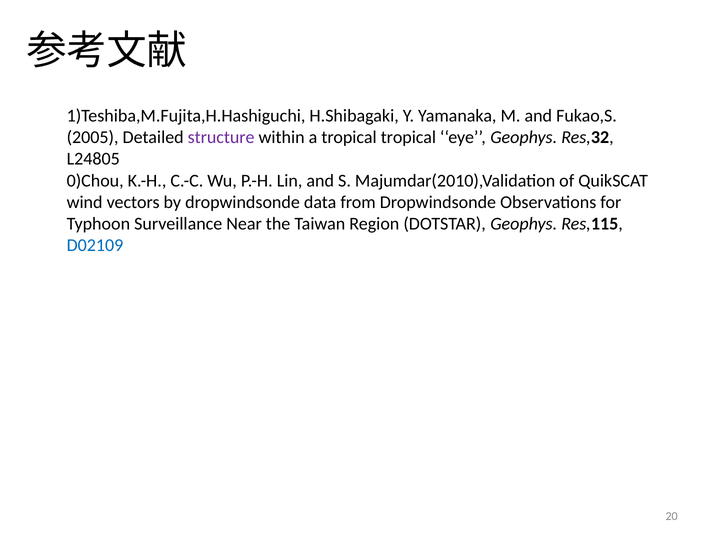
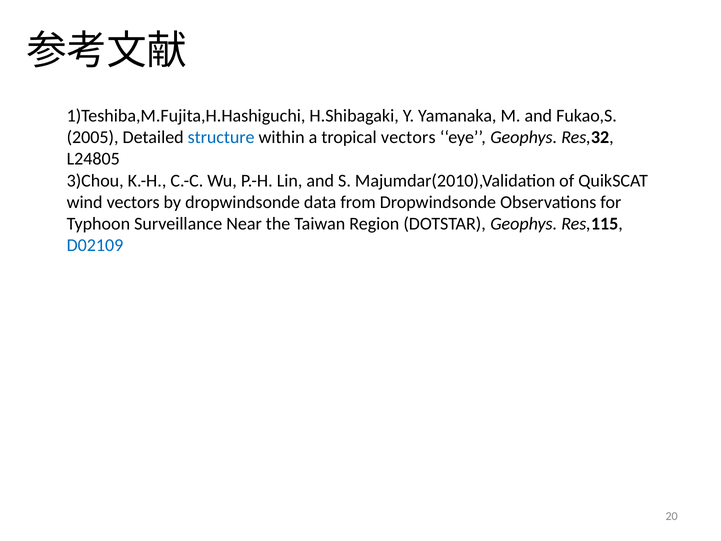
structure colour: purple -> blue
tropical tropical: tropical -> vectors
0)Chou: 0)Chou -> 3)Chou
